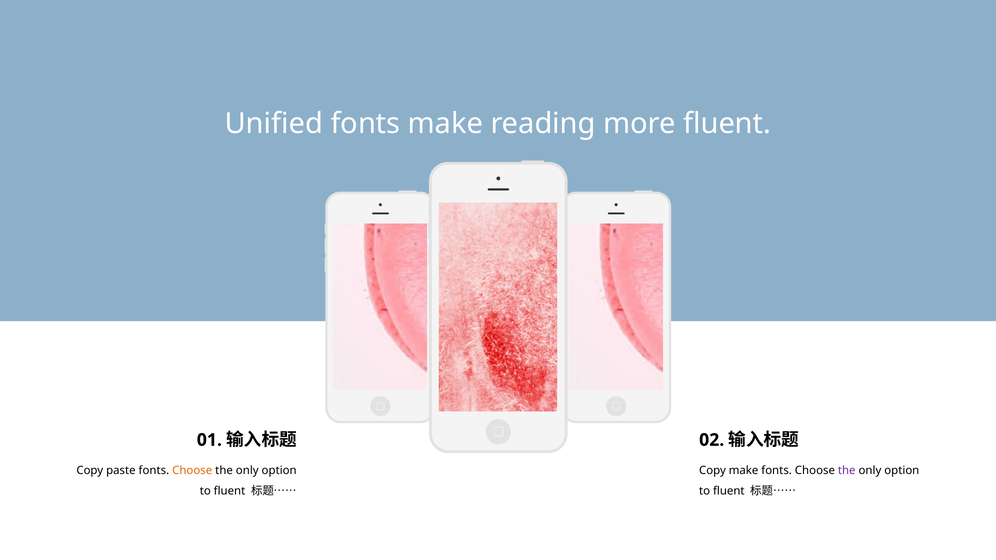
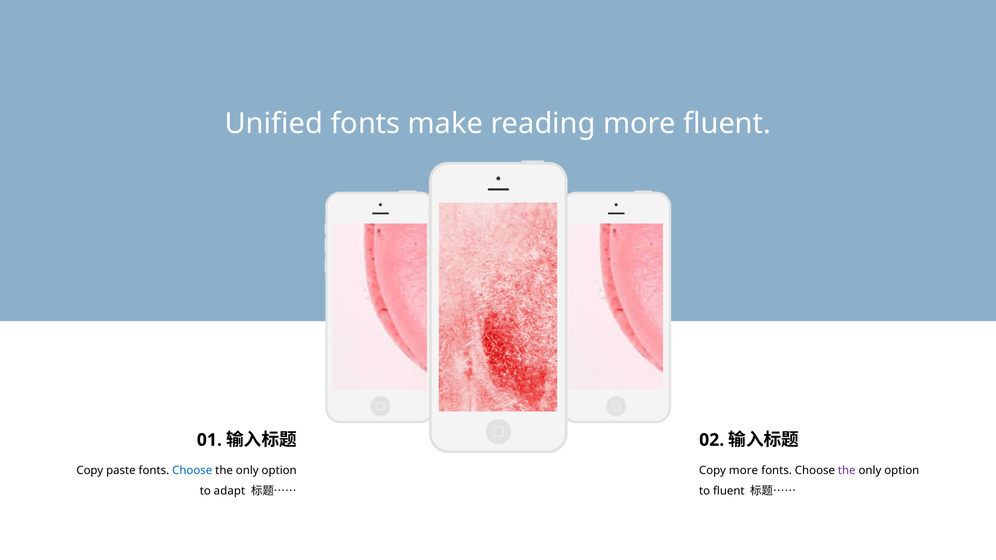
Choose at (192, 471) colour: orange -> blue
Copy make: make -> more
fluent at (230, 491): fluent -> adapt
